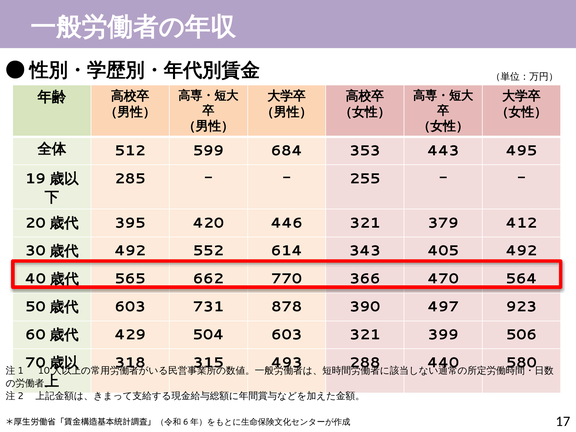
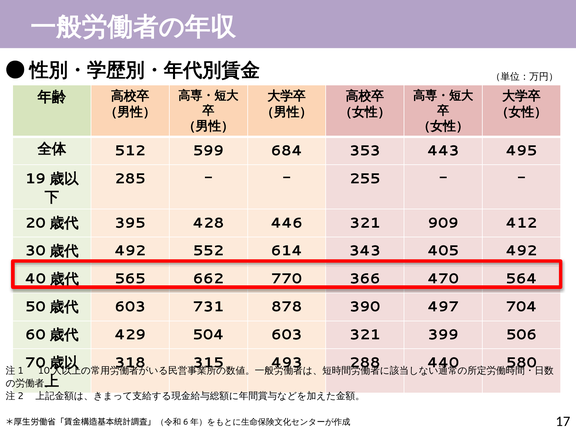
420: 420 -> 428
379: 379 -> 909
923: 923 -> 704
